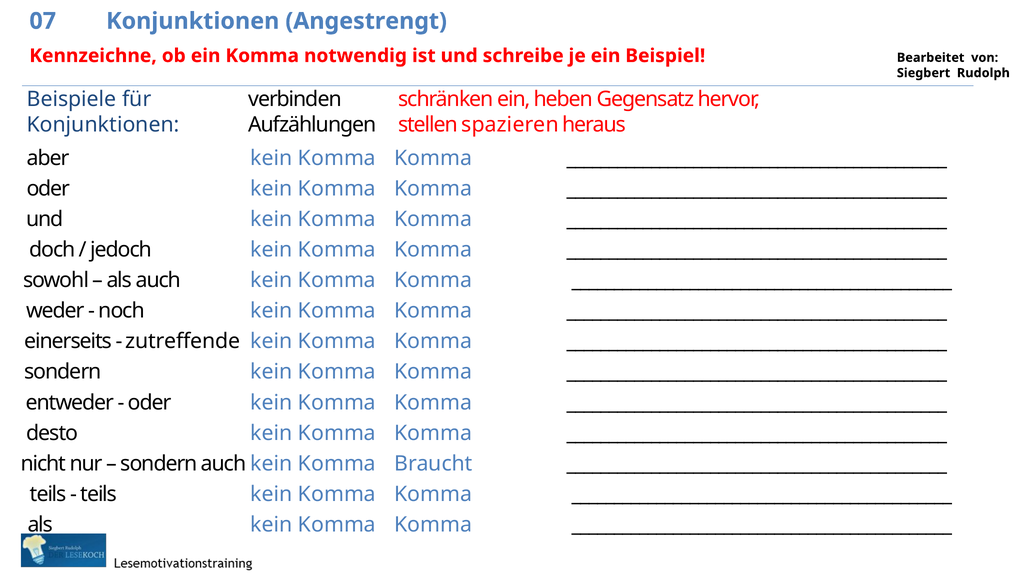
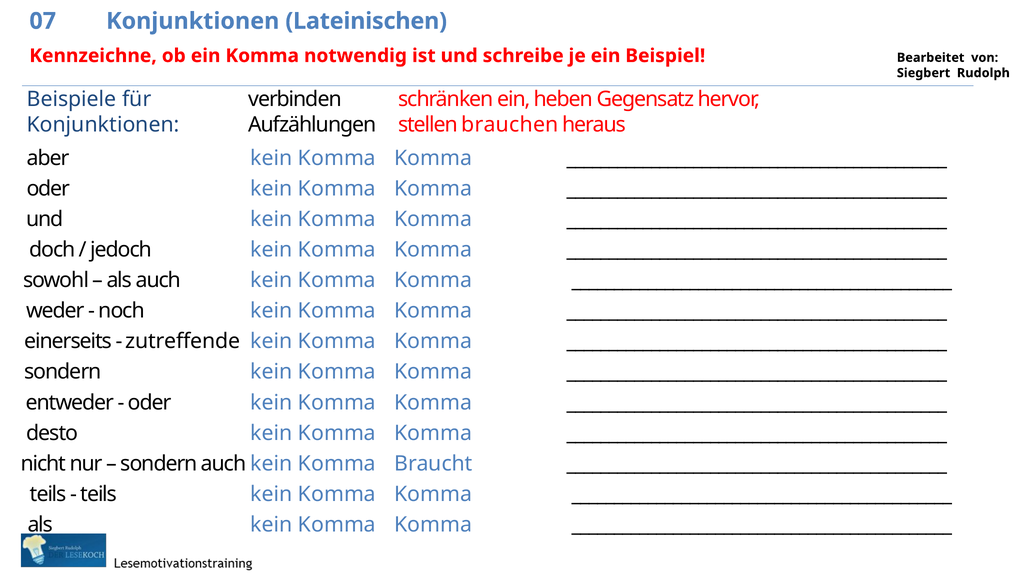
Angestrengt: Angestrengt -> Lateinischen
spazieren: spazieren -> brauchen
